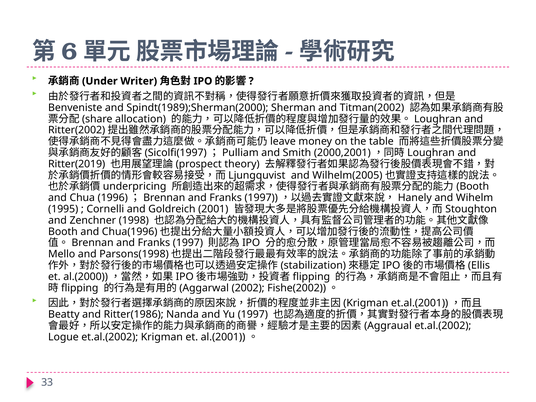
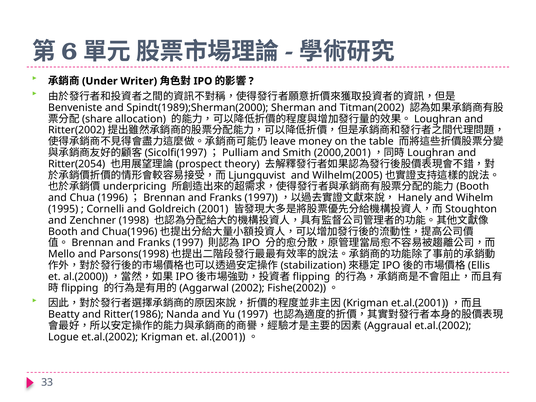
Ritter(2019: Ritter(2019 -> Ritter(2054
